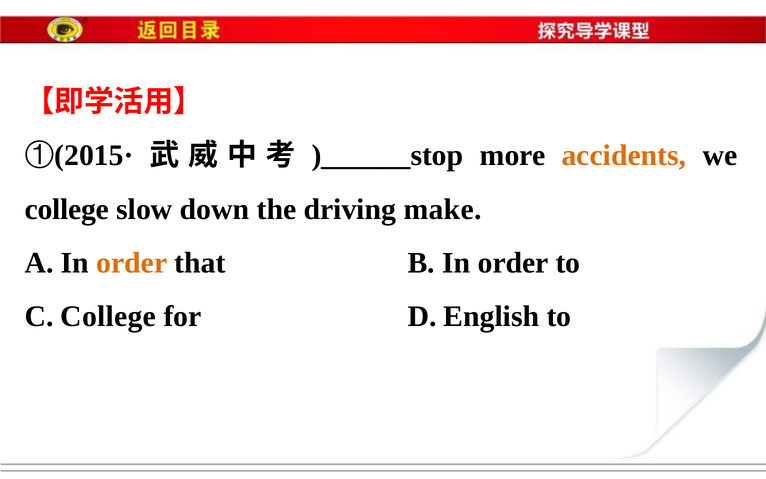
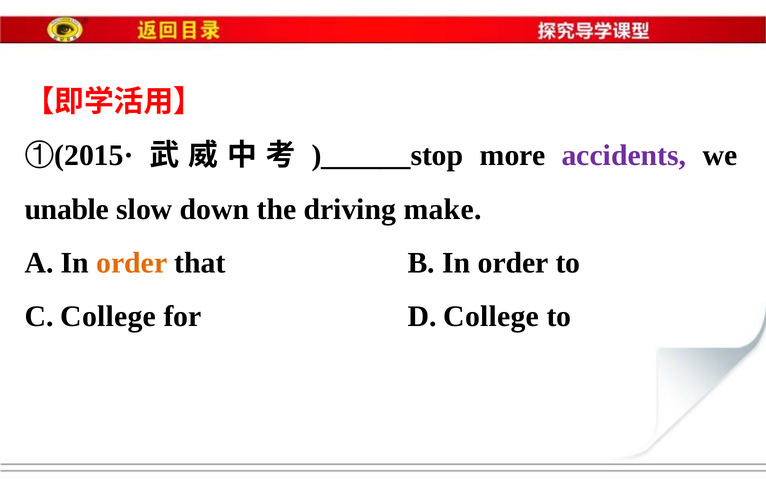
accidents colour: orange -> purple
college at (67, 209): college -> unable
D English: English -> College
